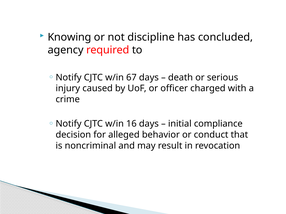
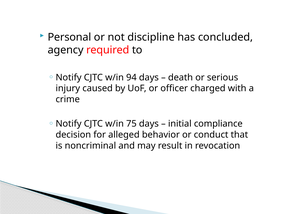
Knowing: Knowing -> Personal
67: 67 -> 94
16: 16 -> 75
